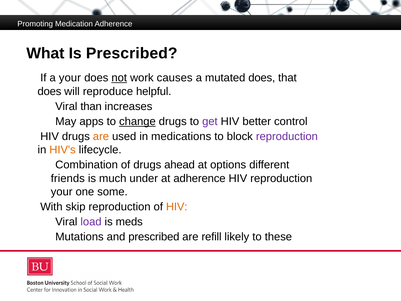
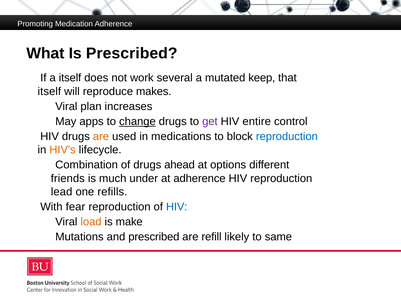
a your: your -> itself
not underline: present -> none
causes: causes -> several
mutated does: does -> keep
does at (49, 91): does -> itself
helpful: helpful -> makes
than: than -> plan
better: better -> entire
reproduction at (287, 136) colour: purple -> blue
your at (62, 192): your -> lead
some: some -> refills
skip: skip -> fear
HIV at (177, 207) colour: orange -> blue
load colour: purple -> orange
meds: meds -> make
these: these -> same
